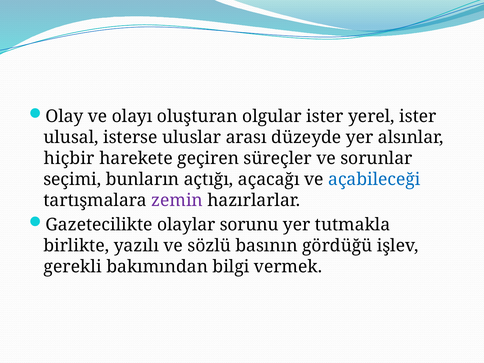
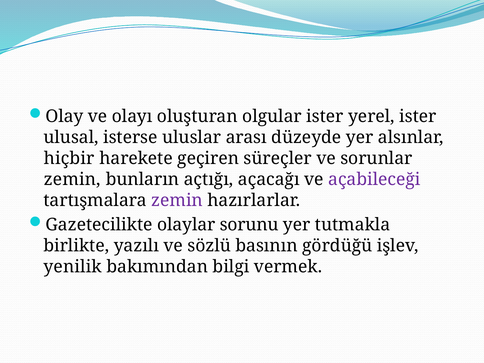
seçimi at (72, 179): seçimi -> zemin
açabileceği colour: blue -> purple
gerekli: gerekli -> yenilik
